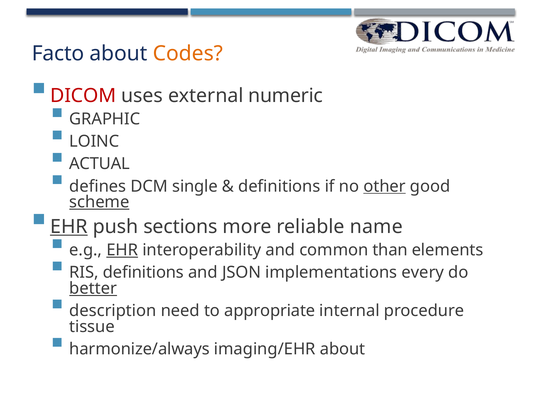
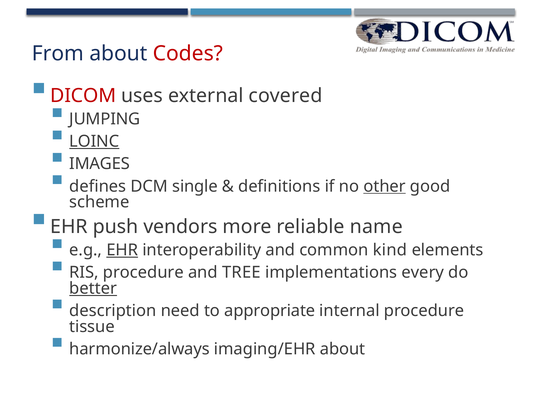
Facto: Facto -> From
Codes colour: orange -> red
numeric: numeric -> covered
GRAPHIC: GRAPHIC -> JUMPING
LOINC underline: none -> present
ACTUAL: ACTUAL -> IMAGES
scheme underline: present -> none
EHR at (69, 227) underline: present -> none
sections: sections -> vendors
than: than -> kind
RIS definitions: definitions -> procedure
JSON: JSON -> TREE
